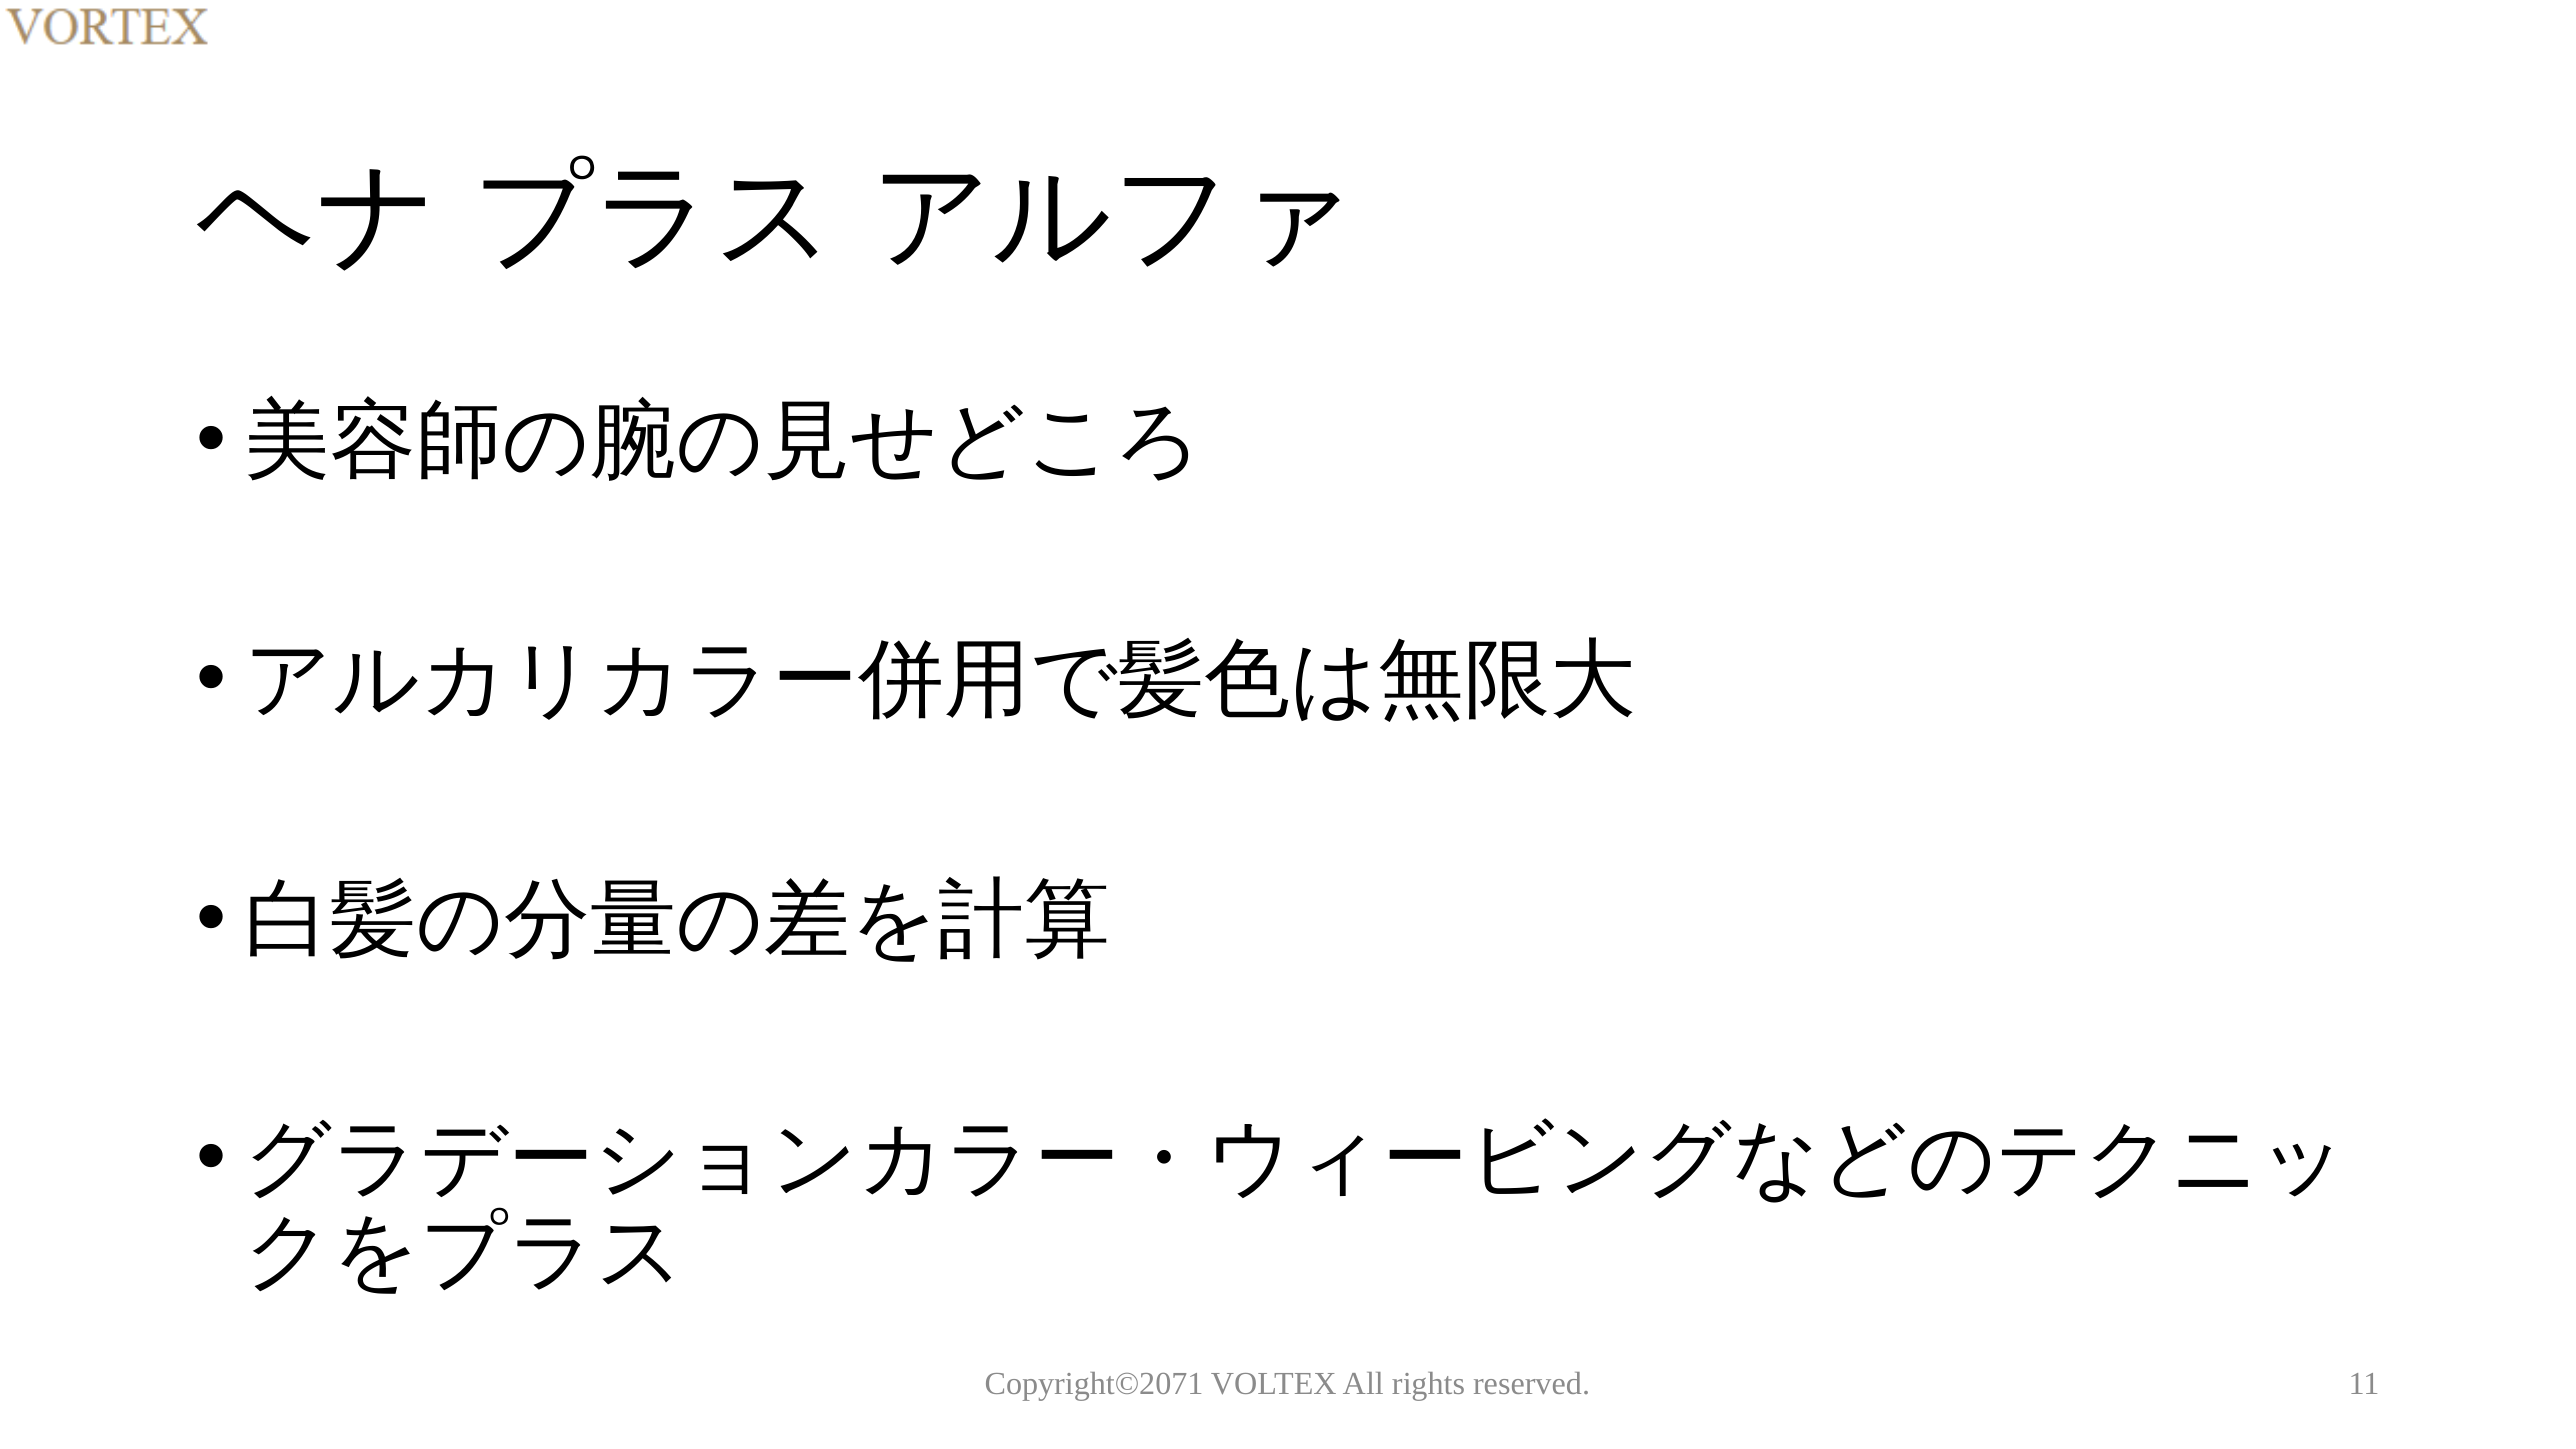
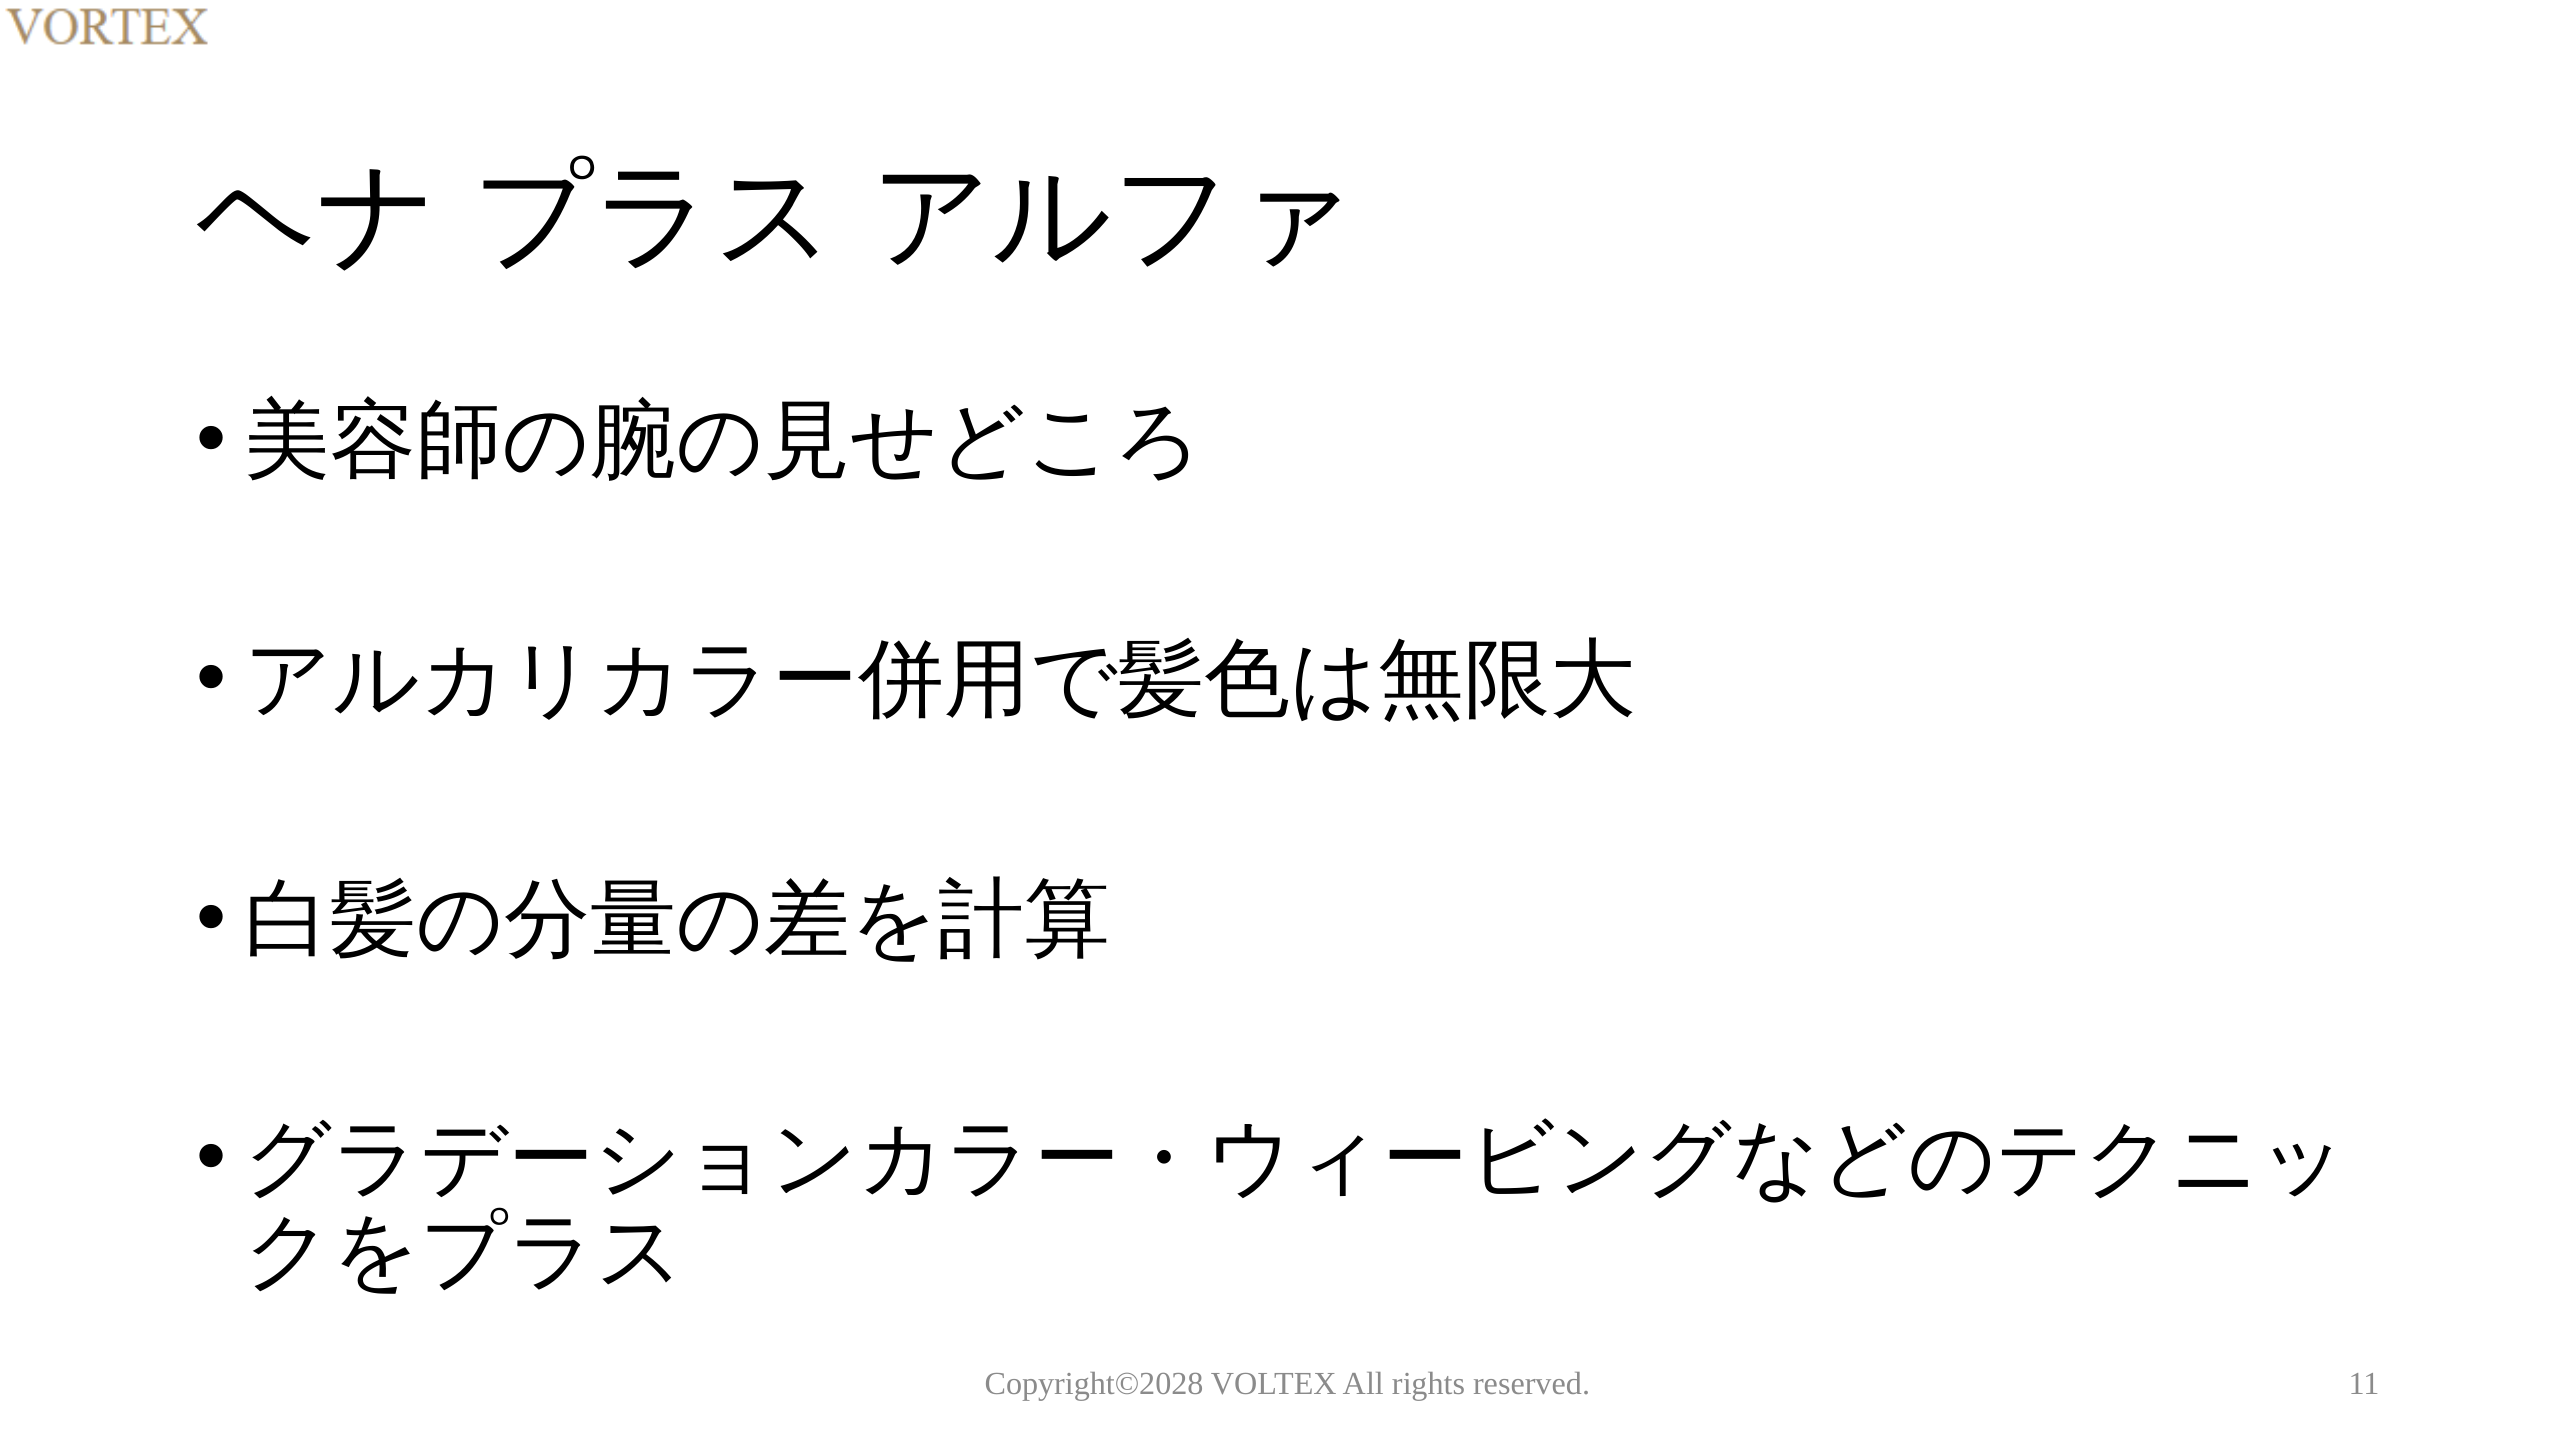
Copyright©2071: Copyright©2071 -> Copyright©2028
